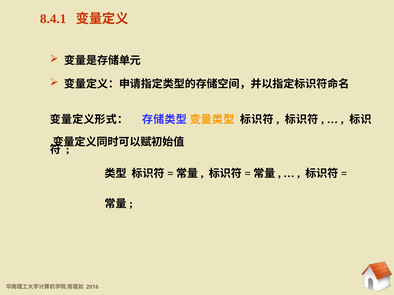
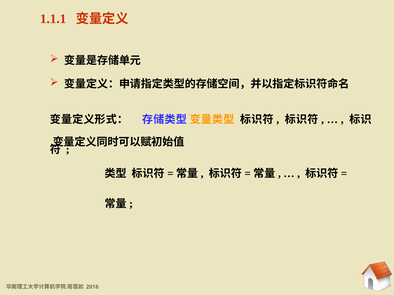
8.4.1: 8.4.1 -> 1.1.1
